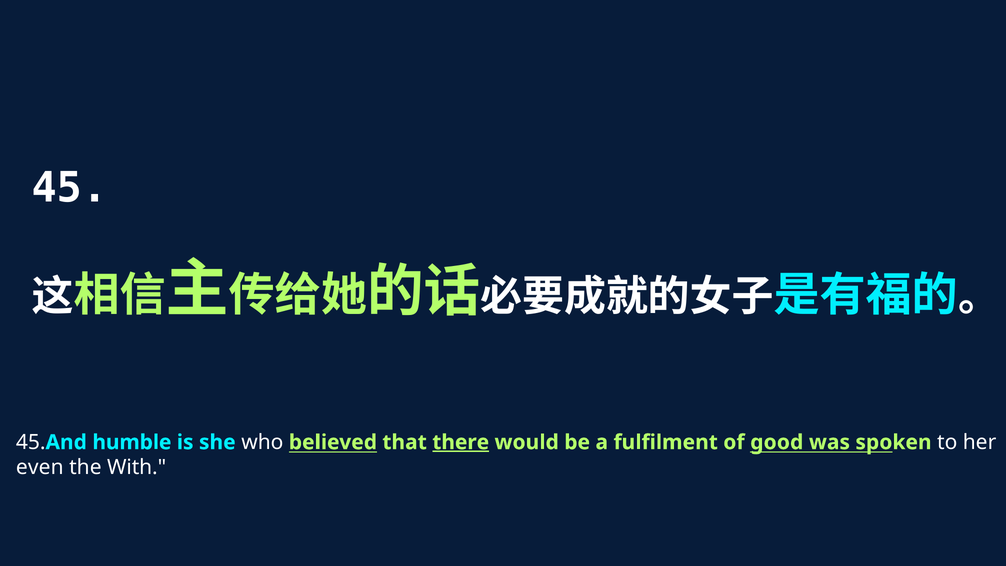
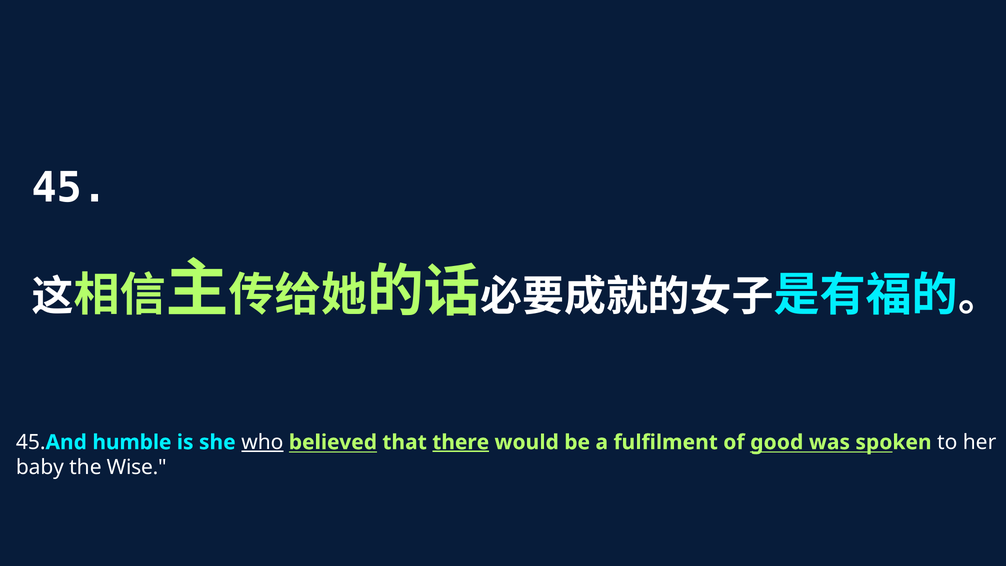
who underline: none -> present
even: even -> baby
With: With -> Wise
